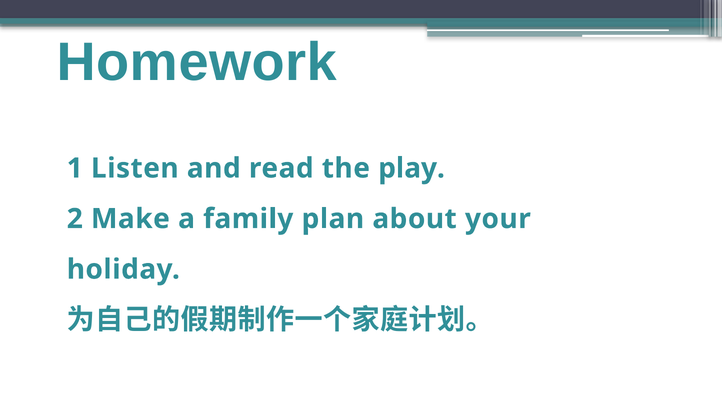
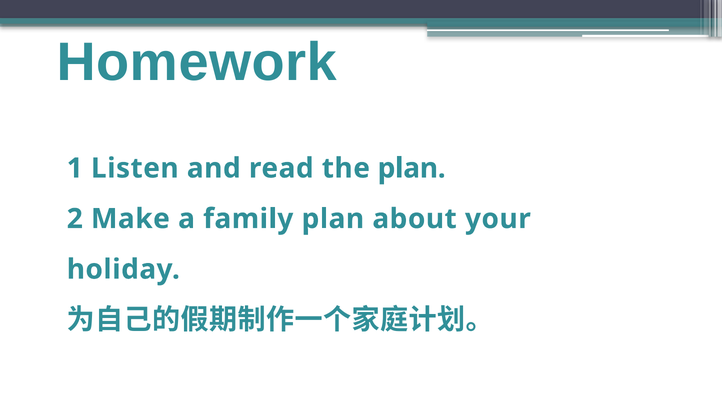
the play: play -> plan
